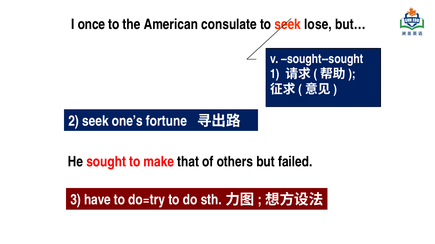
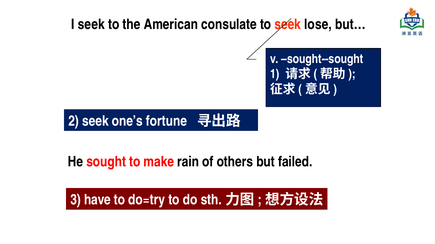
I once: once -> seek
that: that -> rain
